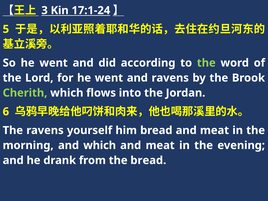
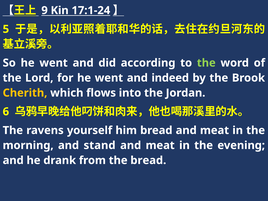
3: 3 -> 9
and ravens: ravens -> indeed
Cherith colour: light green -> yellow
and which: which -> stand
